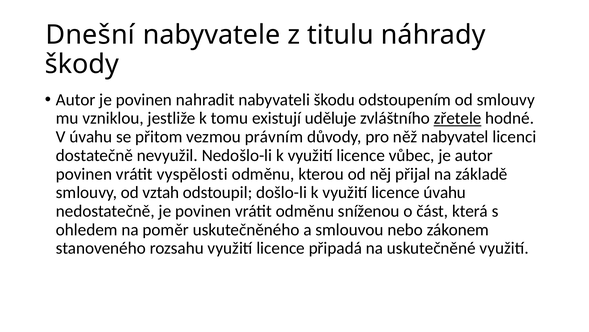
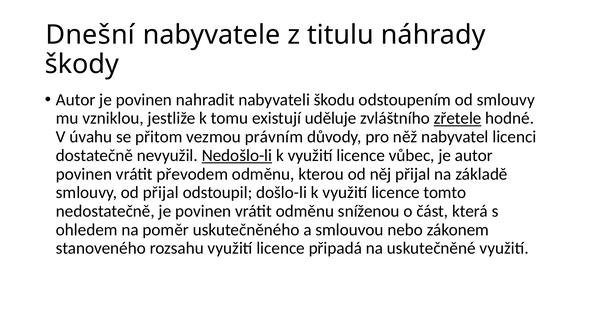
Nedošlo-li underline: none -> present
vyspělosti: vyspělosti -> převodem
od vztah: vztah -> přijal
licence úvahu: úvahu -> tomto
